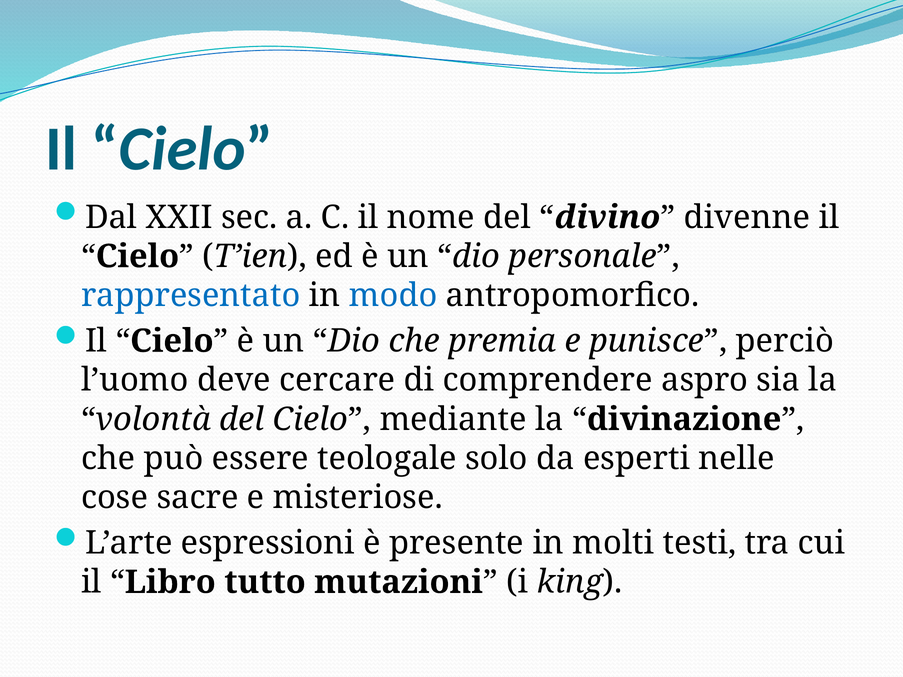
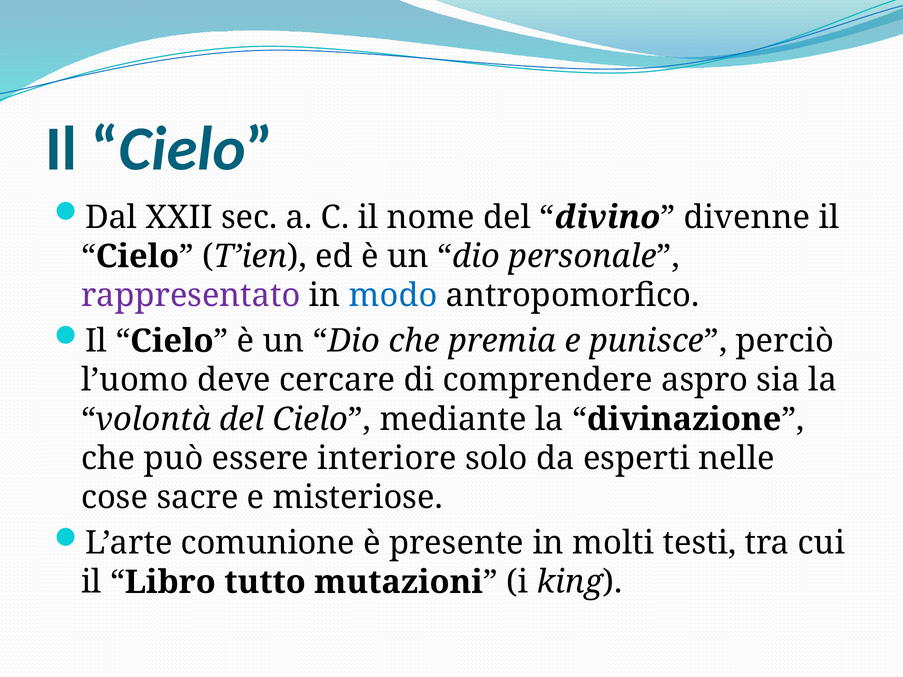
rappresentato colour: blue -> purple
teologale: teologale -> interiore
espressioni: espressioni -> comunione
